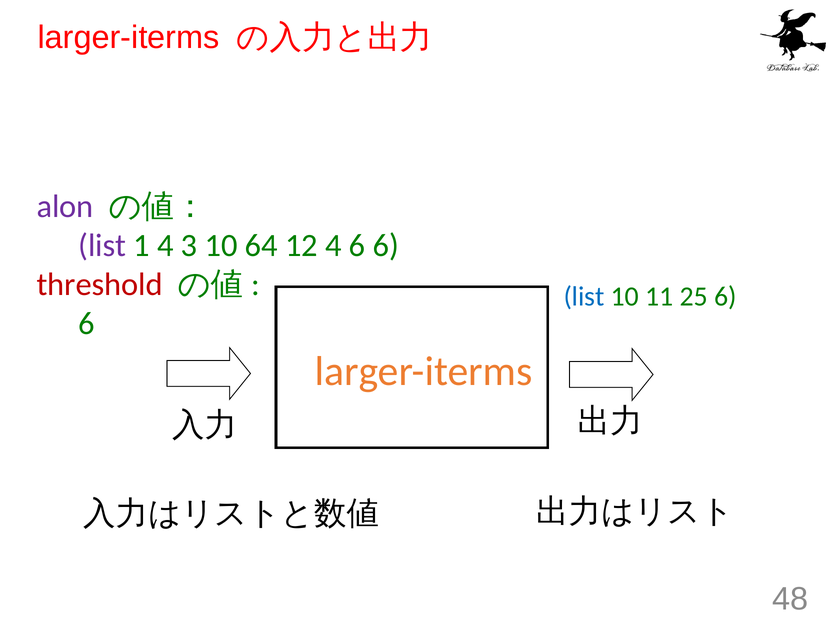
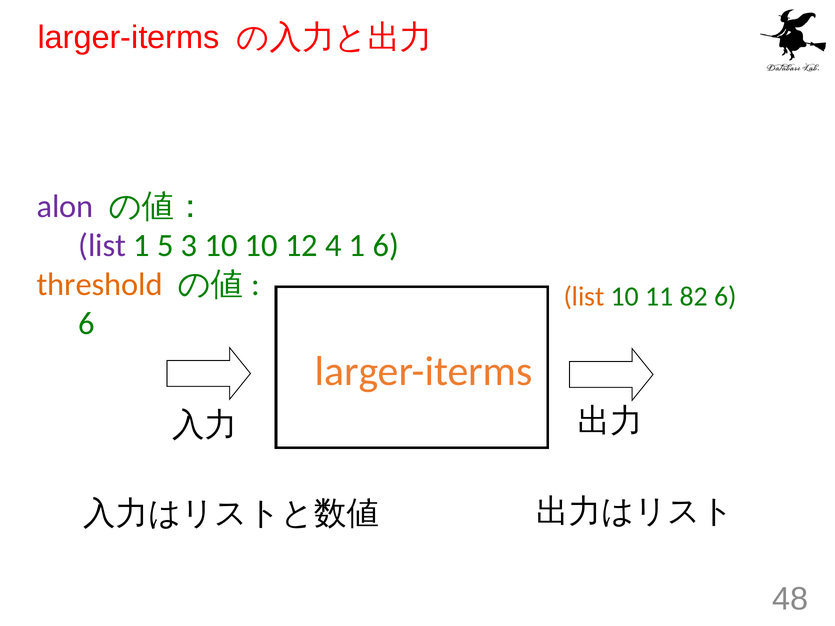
1 4: 4 -> 5
10 64: 64 -> 10
4 6: 6 -> 1
threshold colour: red -> orange
list at (584, 297) colour: blue -> orange
25: 25 -> 82
